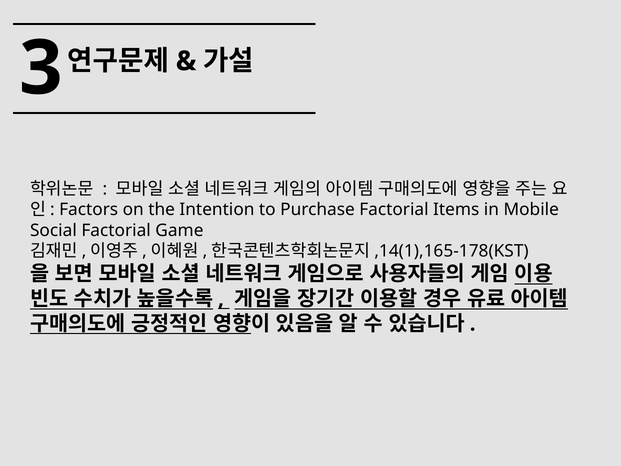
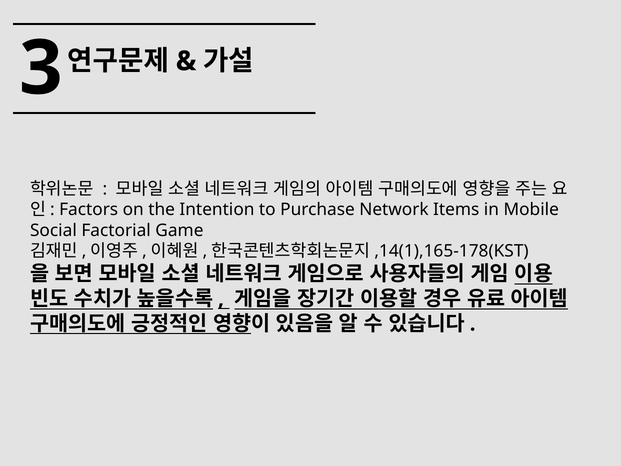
Purchase Factorial: Factorial -> Network
